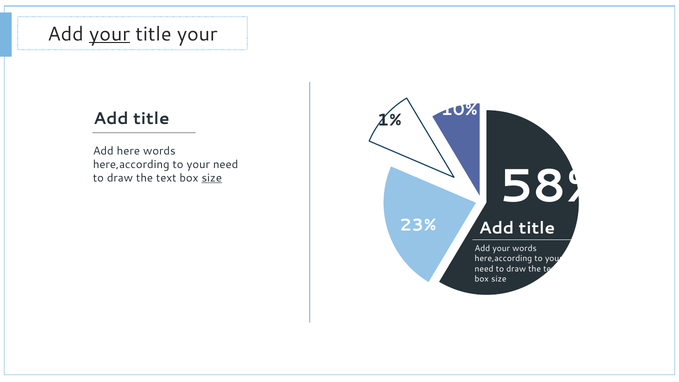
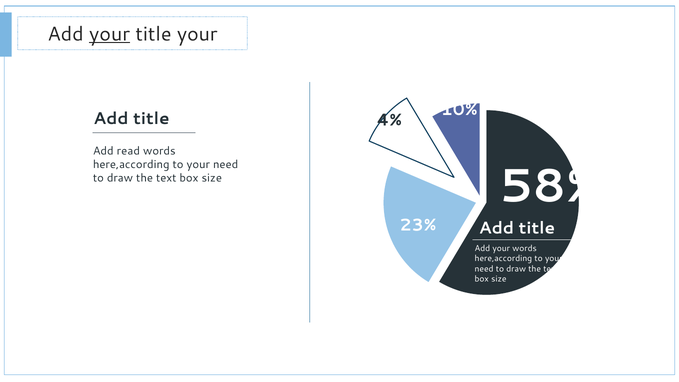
1%: 1% -> 4%
here: here -> read
size at (212, 178) underline: present -> none
